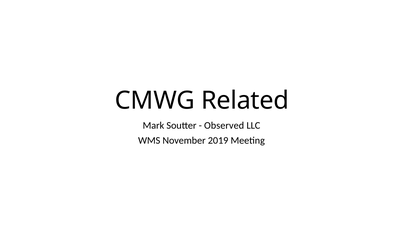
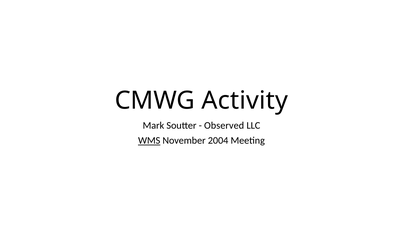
Related: Related -> Activity
WMS underline: none -> present
2019: 2019 -> 2004
